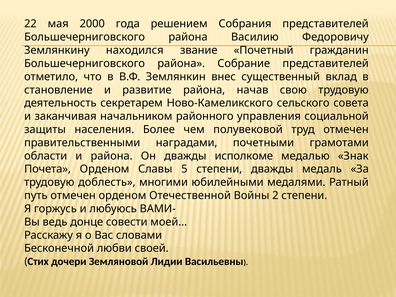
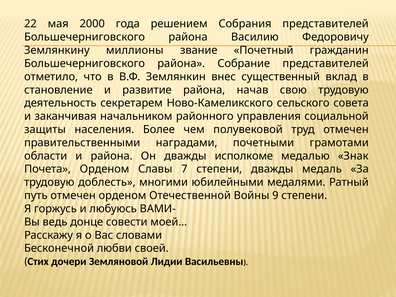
находился: находился -> миллионы
5: 5 -> 7
2: 2 -> 9
